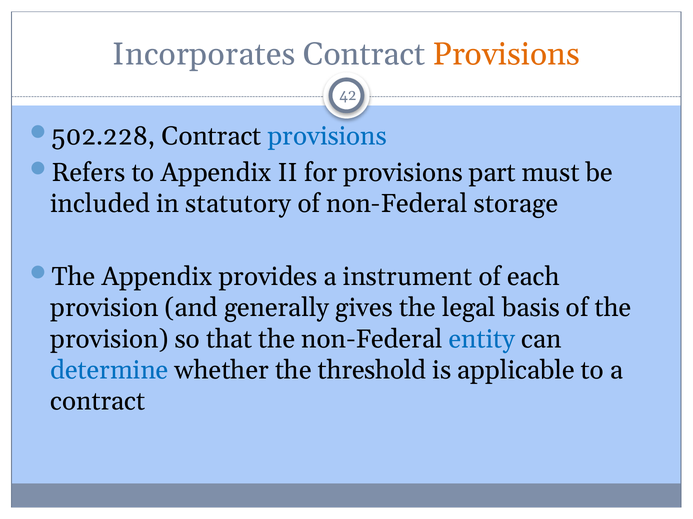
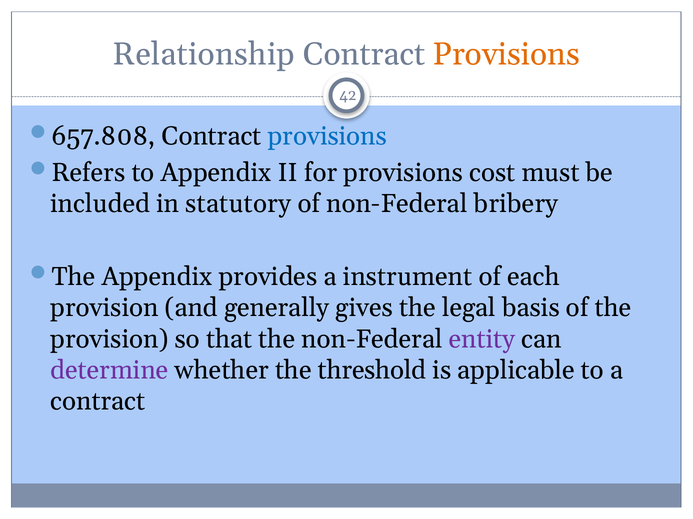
Incorporates: Incorporates -> Relationship
502.228: 502.228 -> 657.808
part: part -> cost
storage: storage -> bribery
entity colour: blue -> purple
determine colour: blue -> purple
